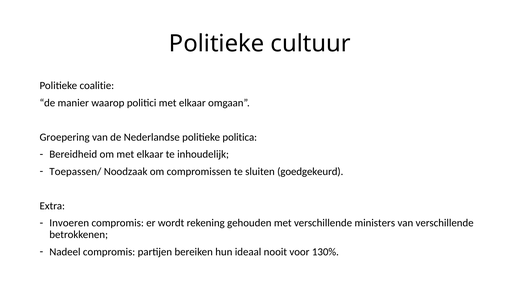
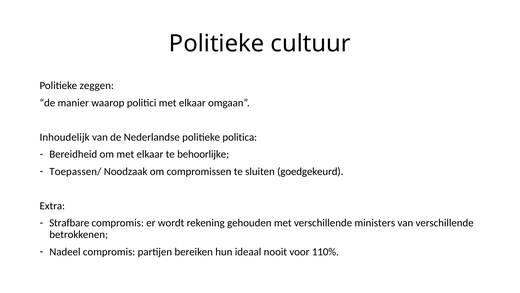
coalitie: coalitie -> zeggen
Groepering: Groepering -> Inhoudelijk
inhoudelijk: inhoudelijk -> behoorlijke
Invoeren: Invoeren -> Strafbare
130%: 130% -> 110%
